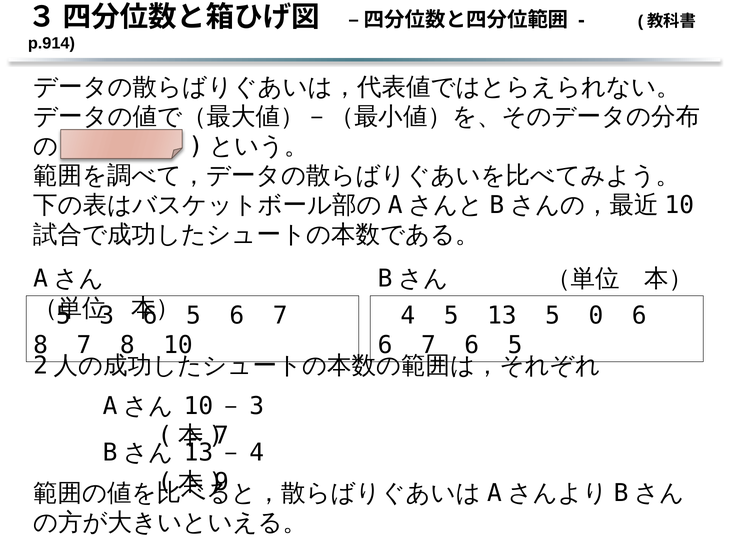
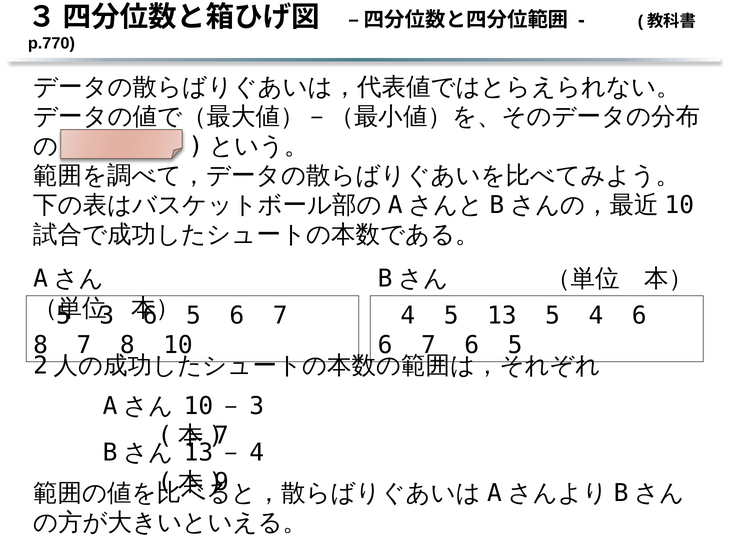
p.914: p.914 -> p.770
5 0: 0 -> 4
